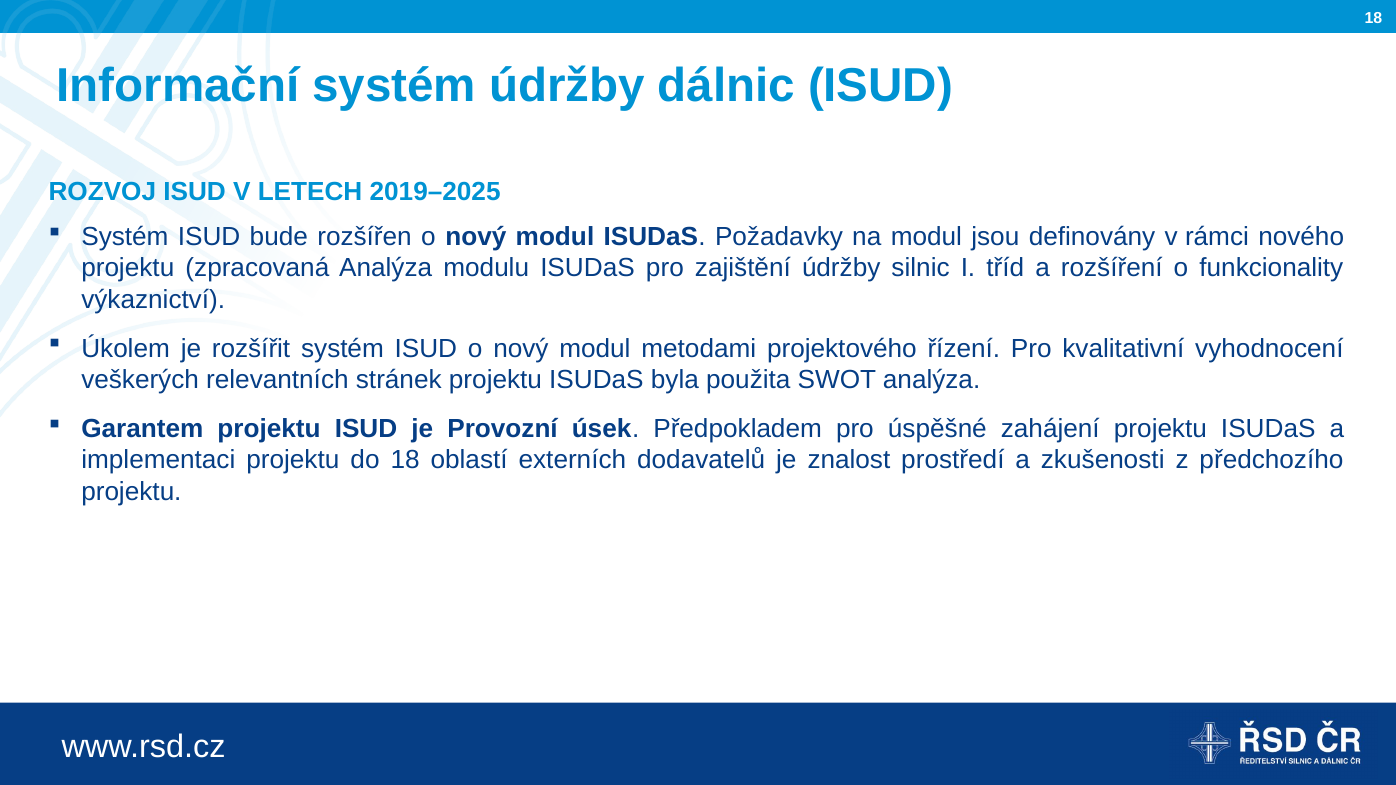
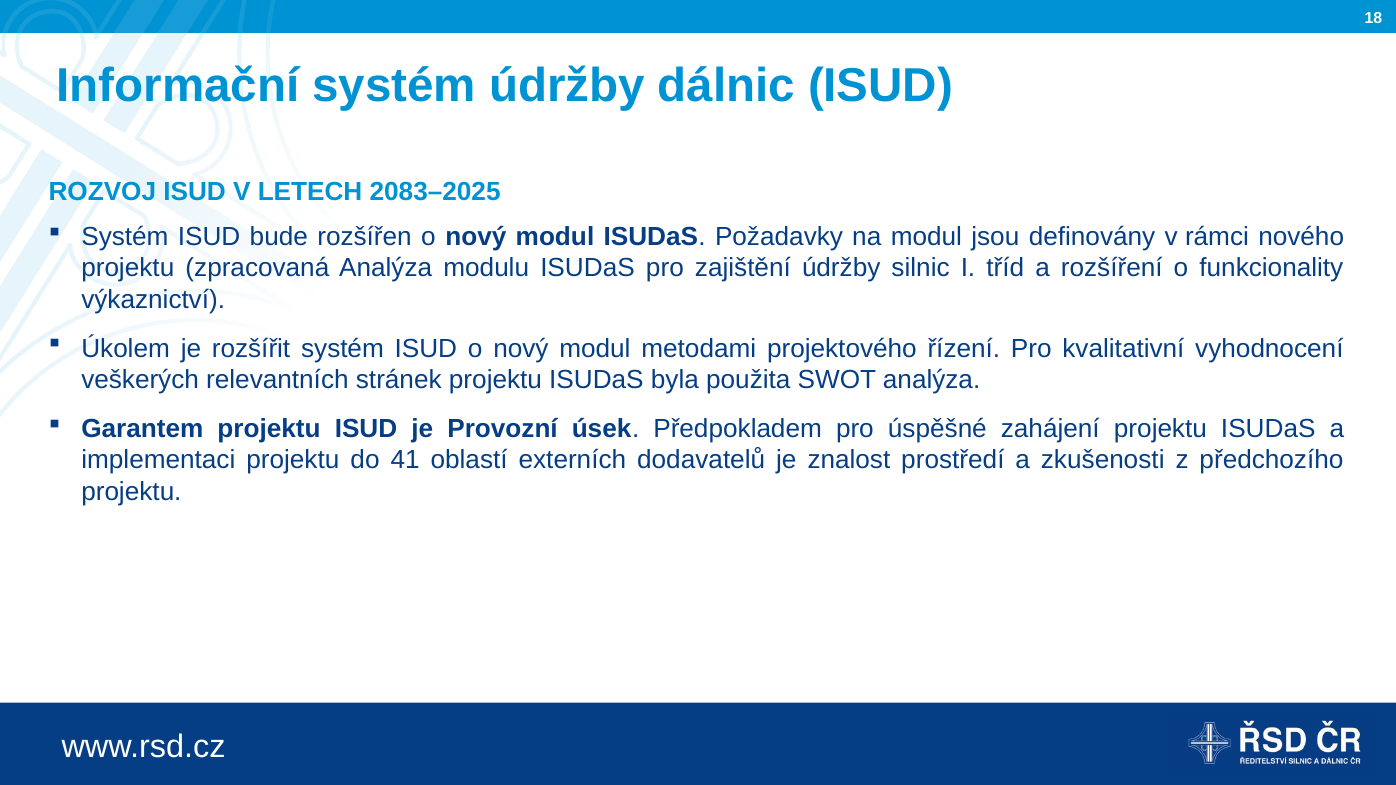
2019–2025: 2019–2025 -> 2083–2025
do 18: 18 -> 41
